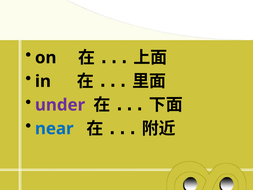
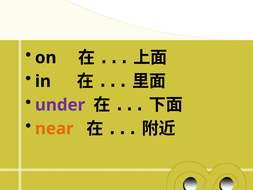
near colour: blue -> orange
